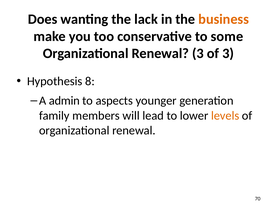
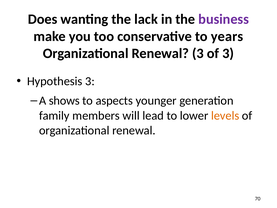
business colour: orange -> purple
some: some -> years
Hypothesis 8: 8 -> 3
admin: admin -> shows
